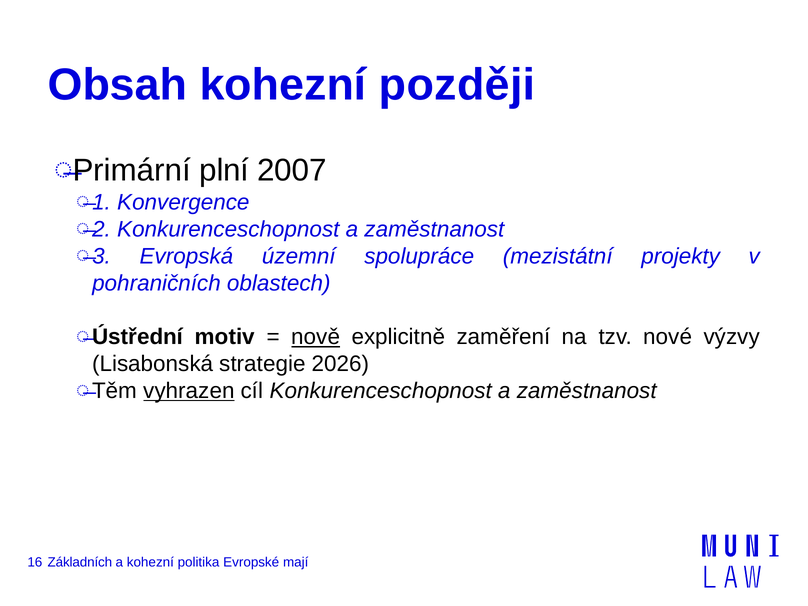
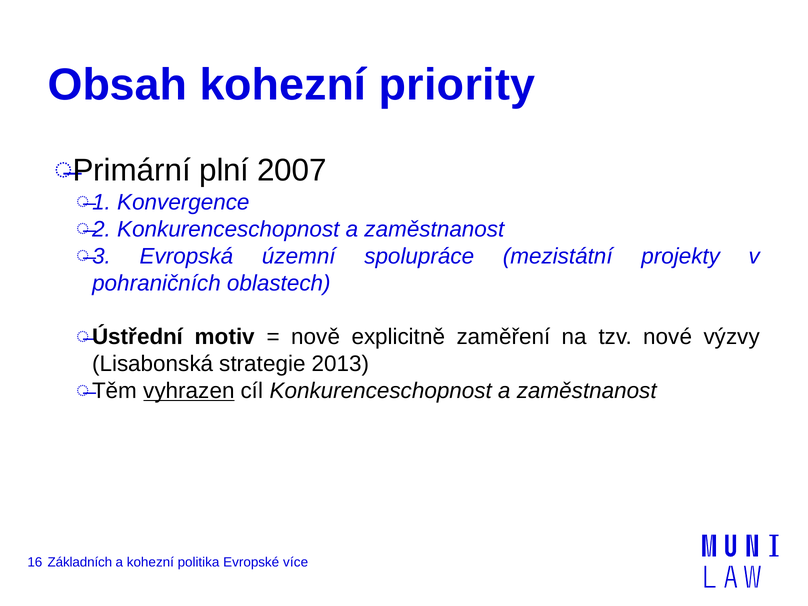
později: později -> priority
nově underline: present -> none
2026: 2026 -> 2013
mají: mají -> více
